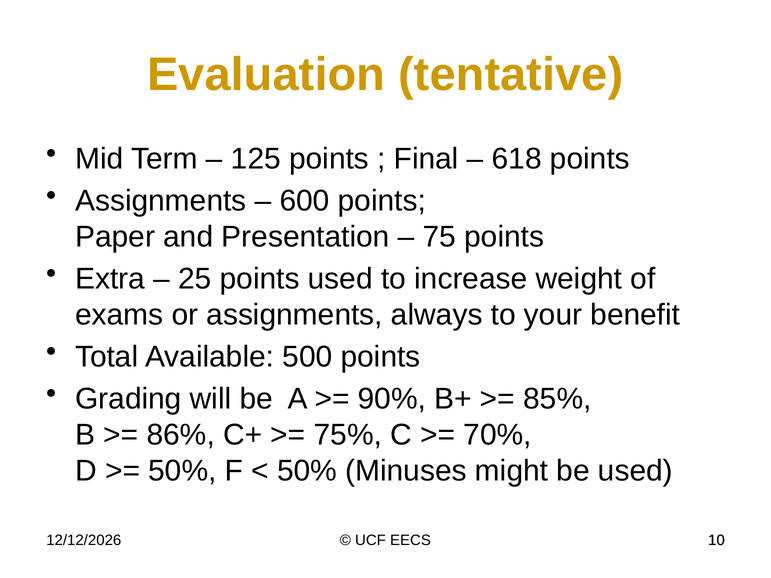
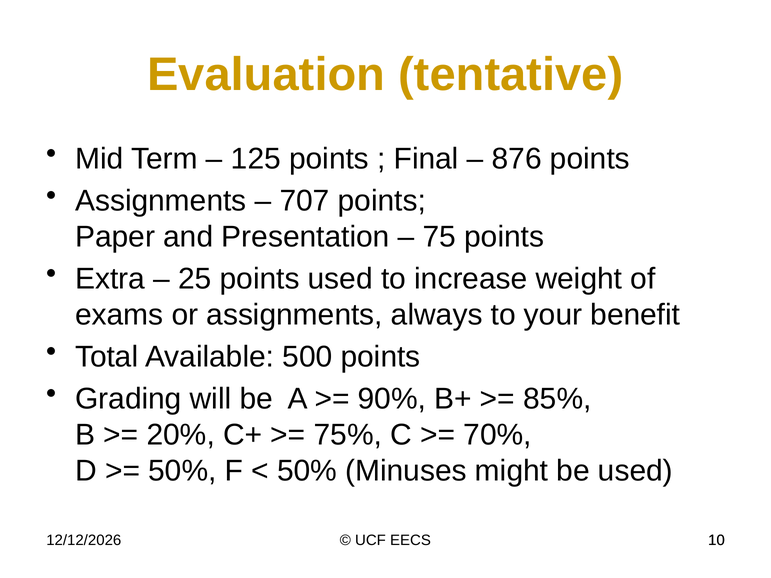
618: 618 -> 876
600: 600 -> 707
86%: 86% -> 20%
